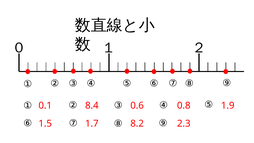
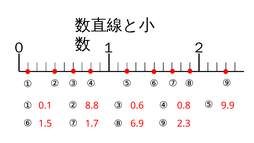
8.4: 8.4 -> 8.8
1.9: 1.9 -> 9.9
8.2: 8.2 -> 6.9
